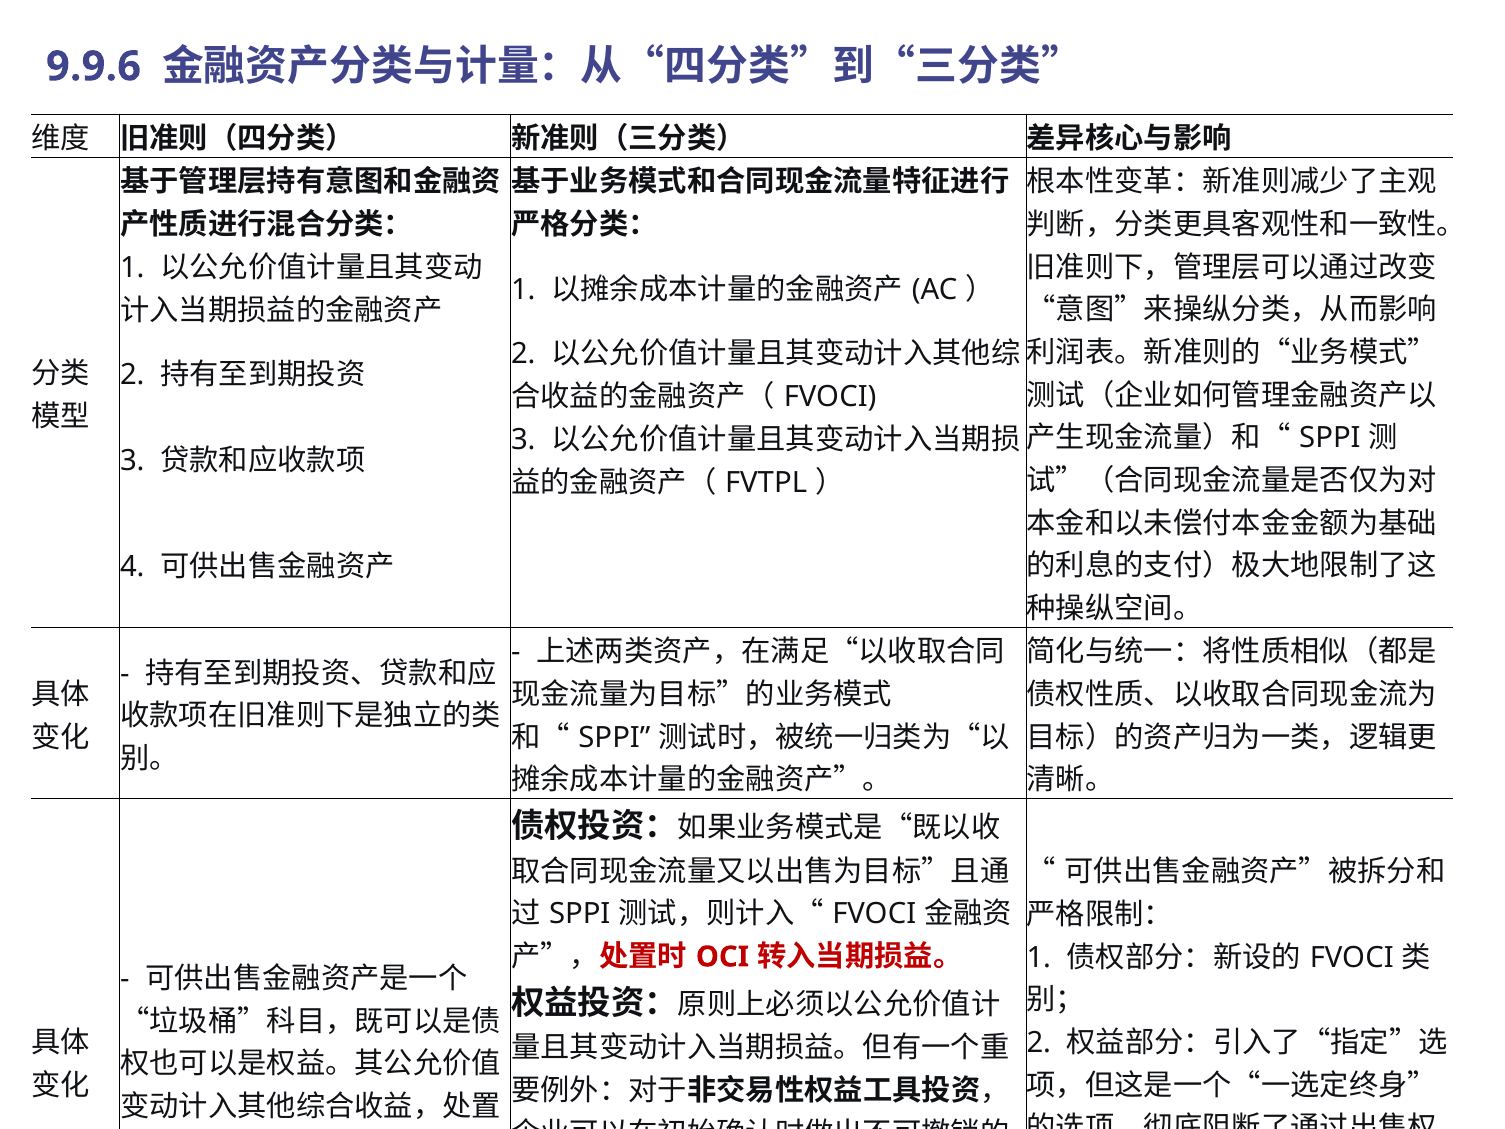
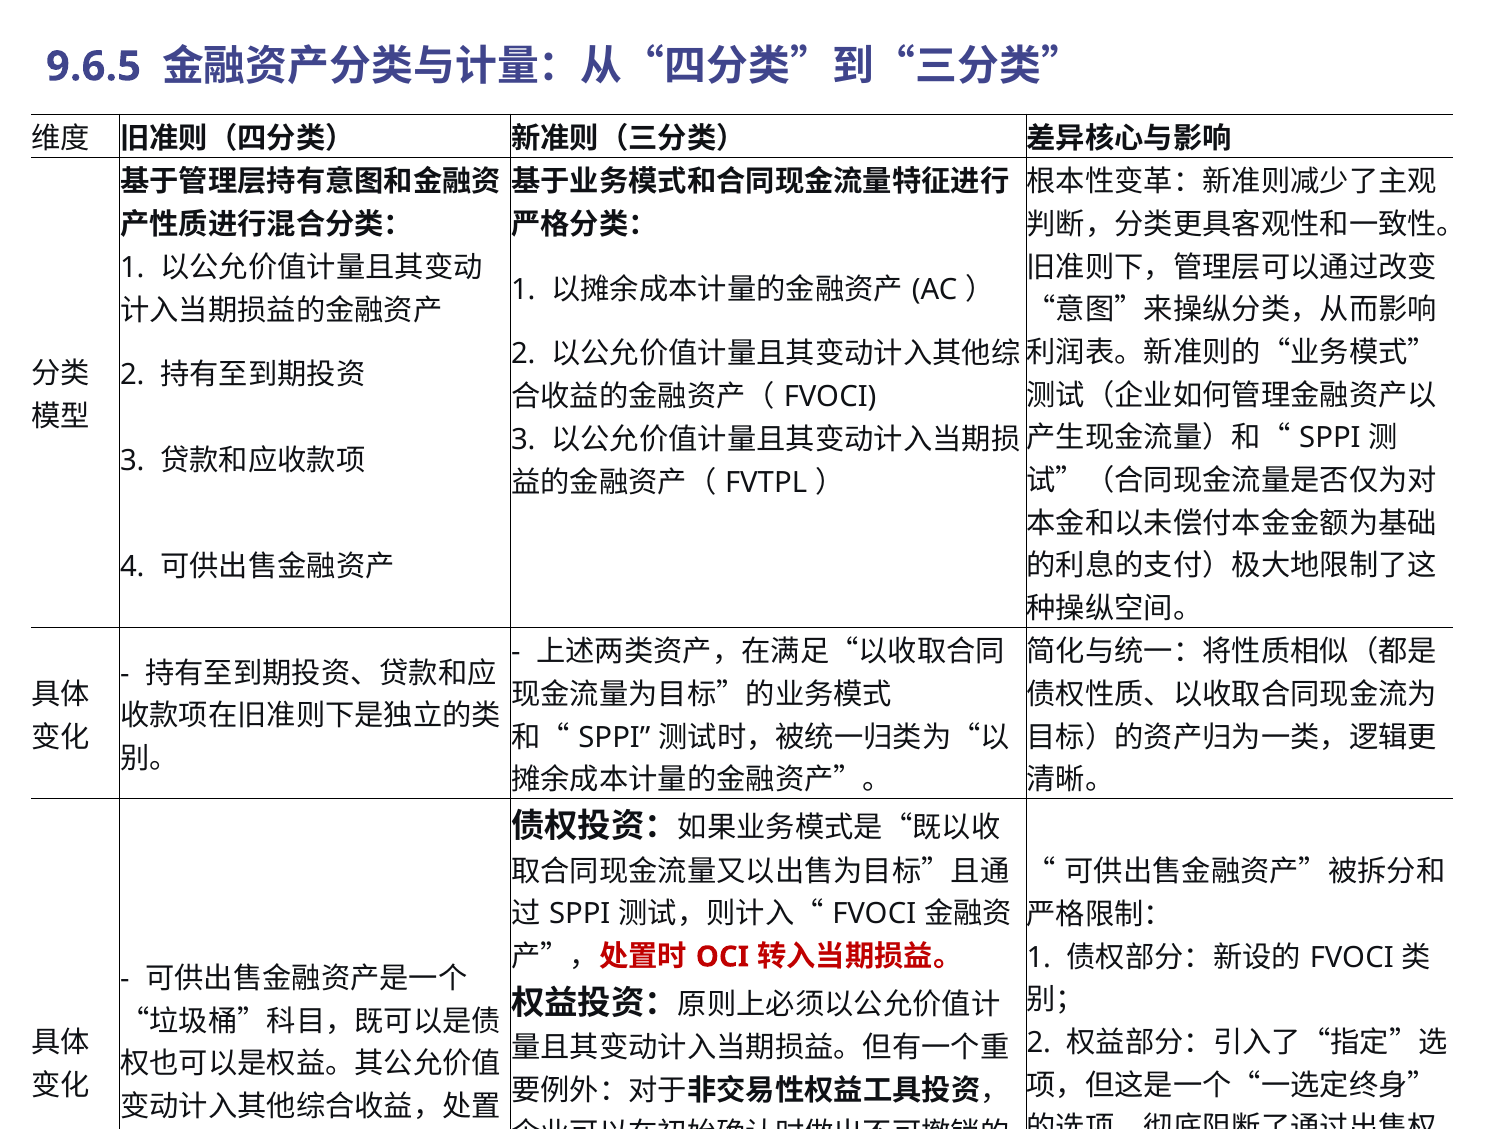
9.9.6: 9.9.6 -> 9.6.5
